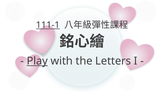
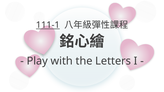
Play underline: present -> none
